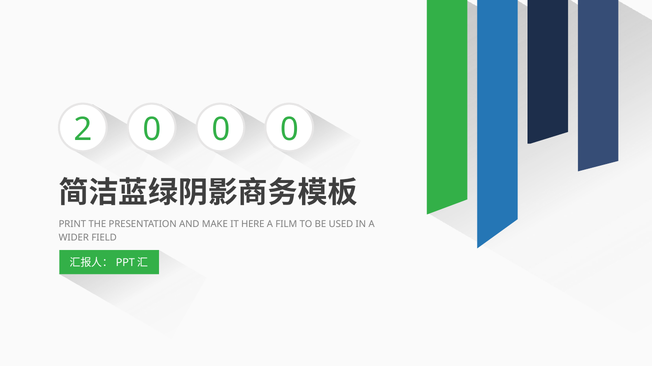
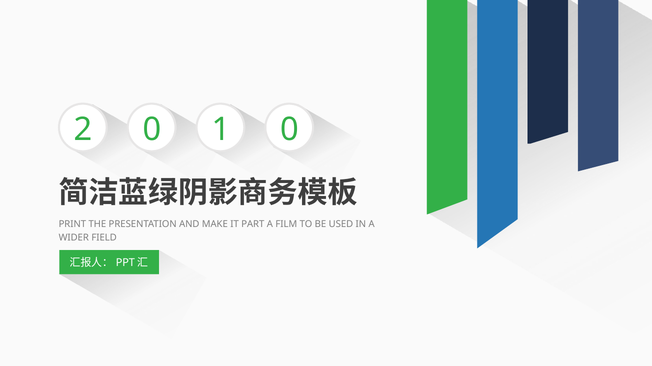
2 0 0: 0 -> 1
HERE: HERE -> PART
